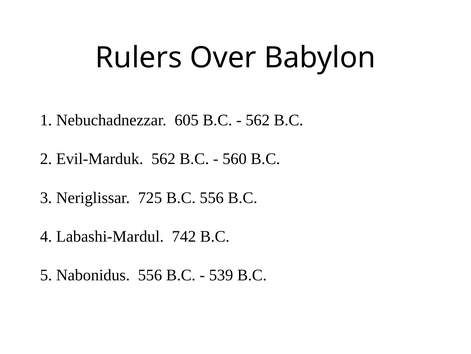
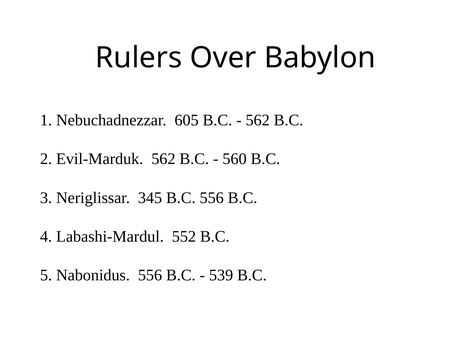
725: 725 -> 345
742: 742 -> 552
